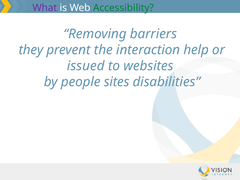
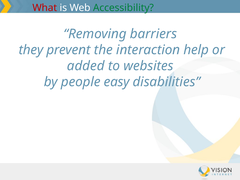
What colour: purple -> red
issued: issued -> added
sites: sites -> easy
